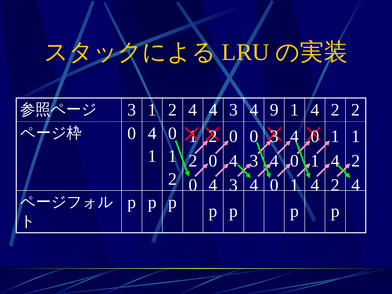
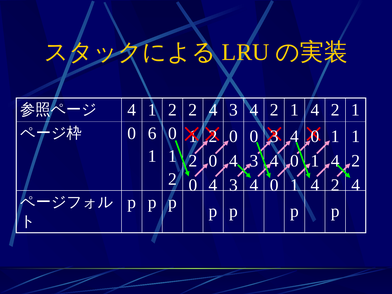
3 at (132, 110): 3 -> 4
4 at (193, 110): 4 -> 2
3 4 9: 9 -> 2
2 at (356, 110): 2 -> 1
4 at (152, 133): 4 -> 6
